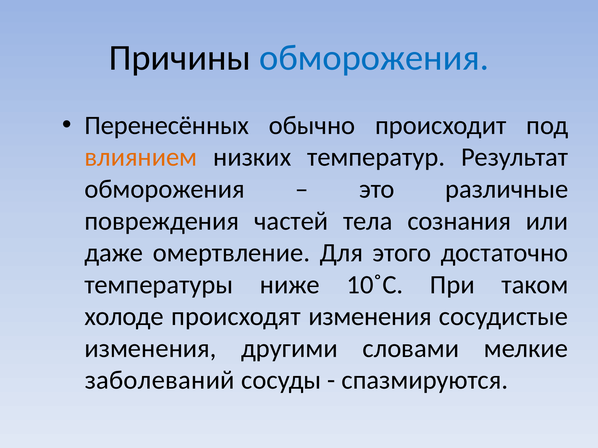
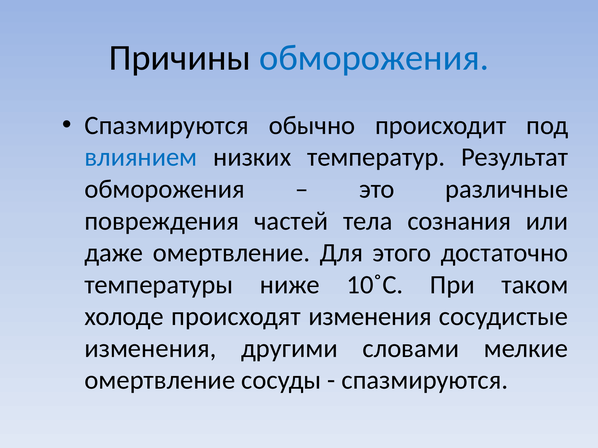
Перенесённых at (167, 125): Перенесённых -> Спазмируются
влиянием colour: orange -> blue
заболеваний at (160, 381): заболеваний -> омертвление
